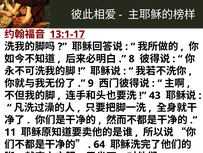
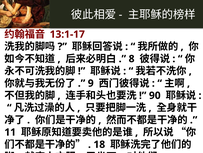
13:1-17 underline: present -> none
43: 43 -> 90
64: 64 -> 18
